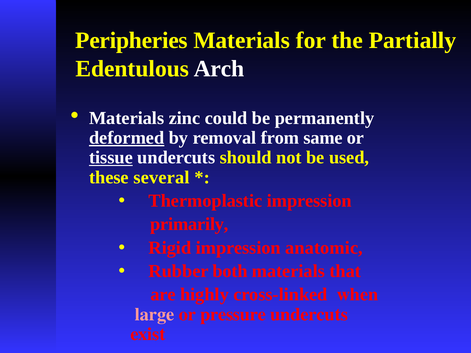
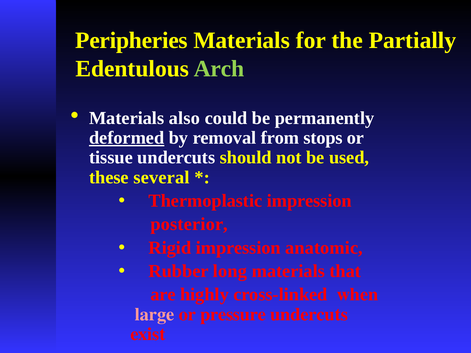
Arch colour: white -> light green
zinc: zinc -> also
same: same -> stops
tissue underline: present -> none
primarily: primarily -> posterior
both: both -> long
